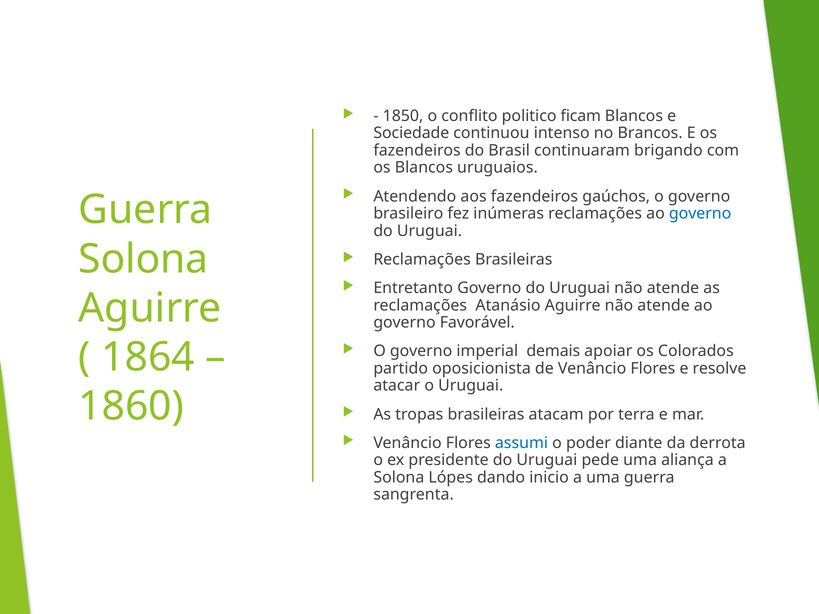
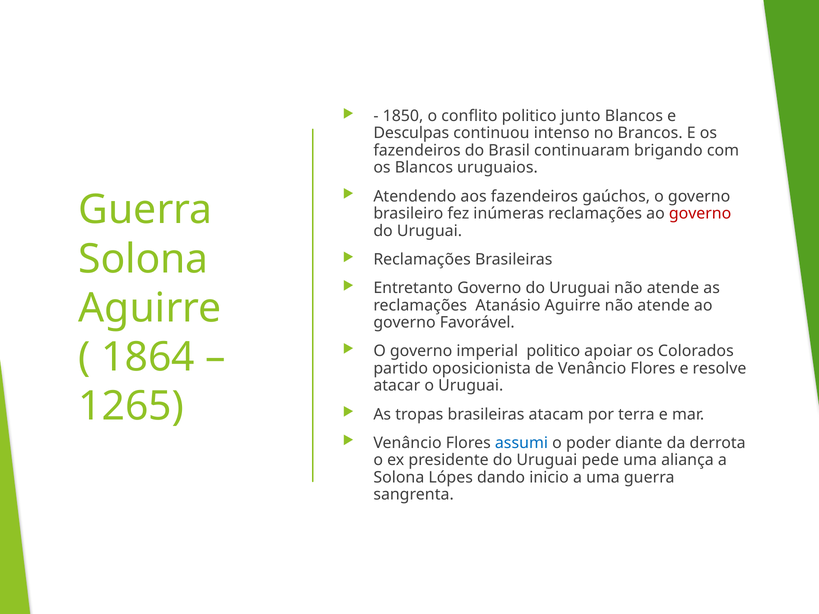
ficam: ficam -> junto
Sociedade: Sociedade -> Desculpas
governo at (700, 214) colour: blue -> red
imperial demais: demais -> politico
1860: 1860 -> 1265
